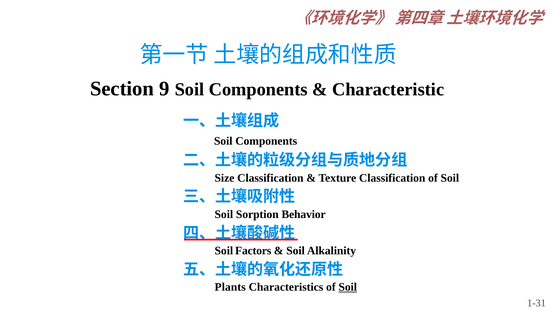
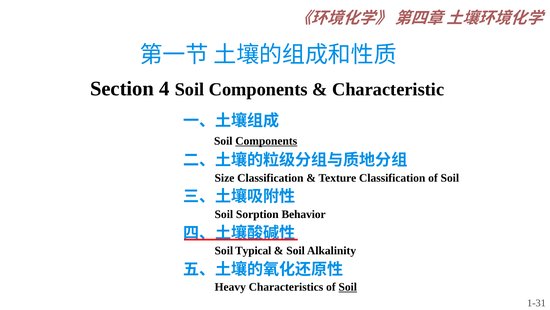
9: 9 -> 4
Components at (266, 141) underline: none -> present
Factors: Factors -> Typical
Plants: Plants -> Heavy
